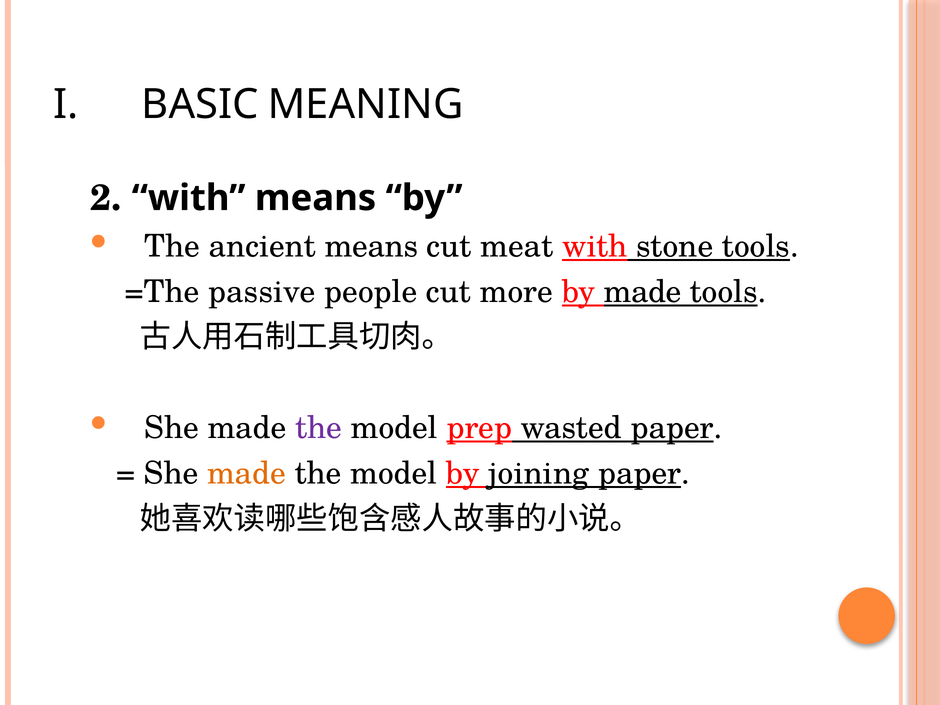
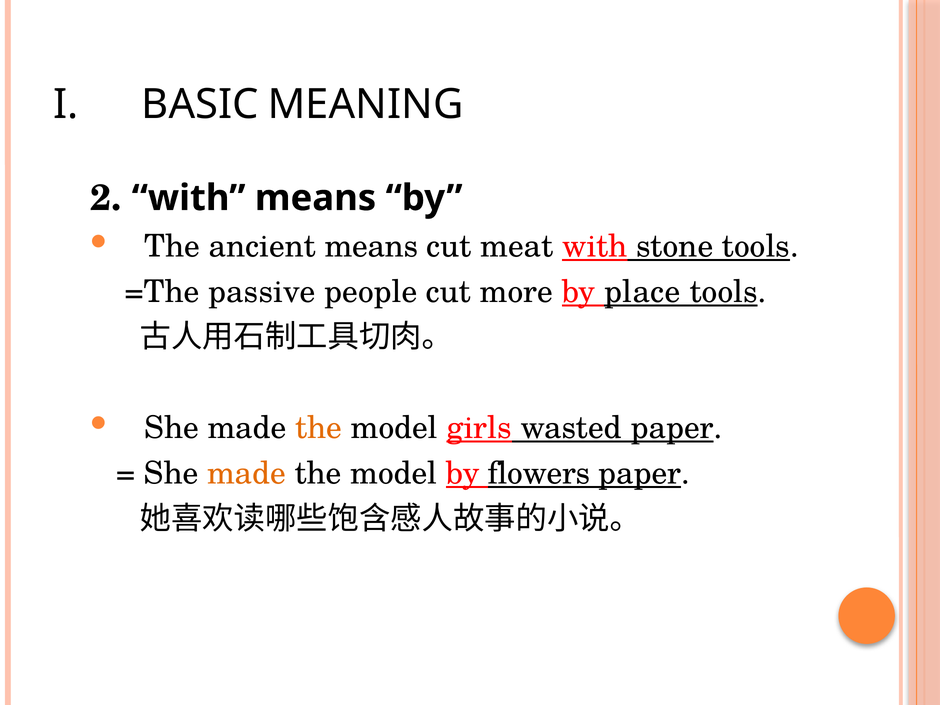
by made: made -> place
the at (319, 428) colour: purple -> orange
prep: prep -> girls
joining: joining -> flowers
